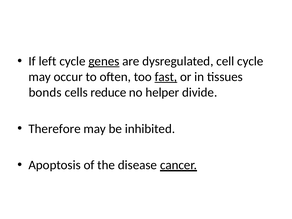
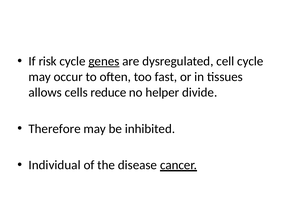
left: left -> risk
fast underline: present -> none
bonds: bonds -> allows
Apoptosis: Apoptosis -> Individual
